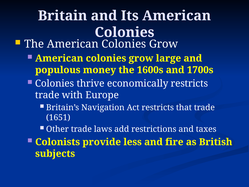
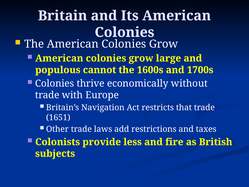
money: money -> cannot
economically restricts: restricts -> without
